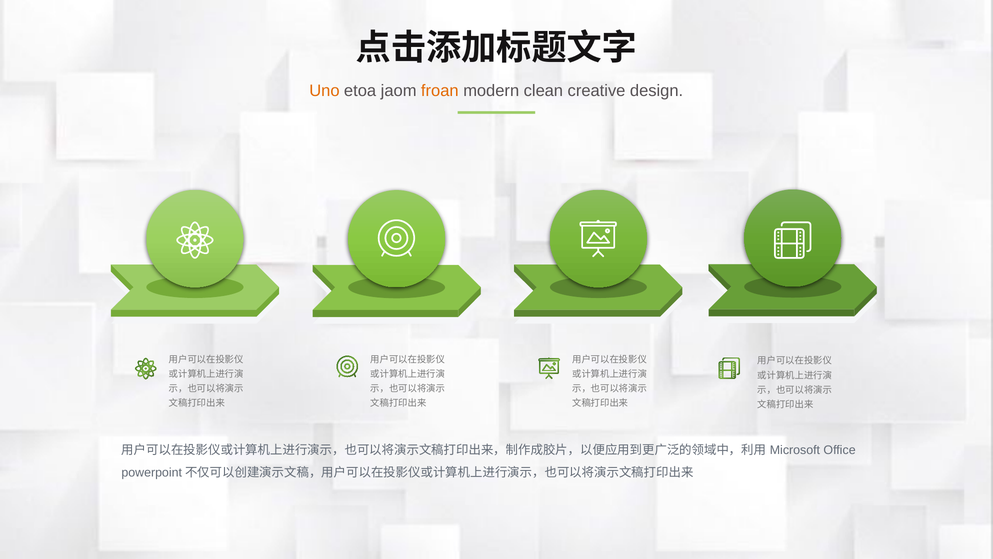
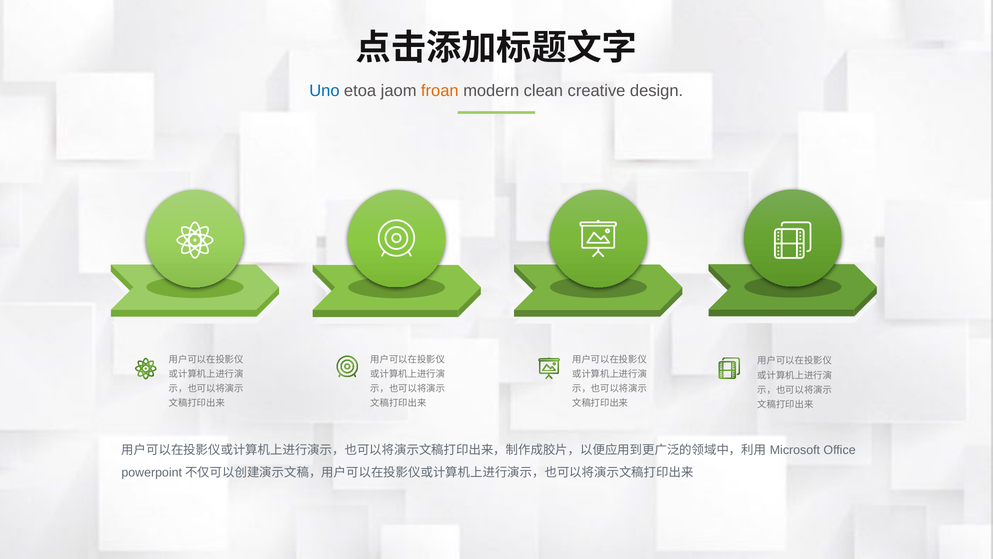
Uno colour: orange -> blue
